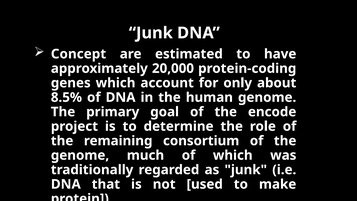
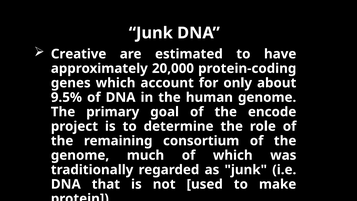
Concept: Concept -> Creative
8.5%: 8.5% -> 9.5%
